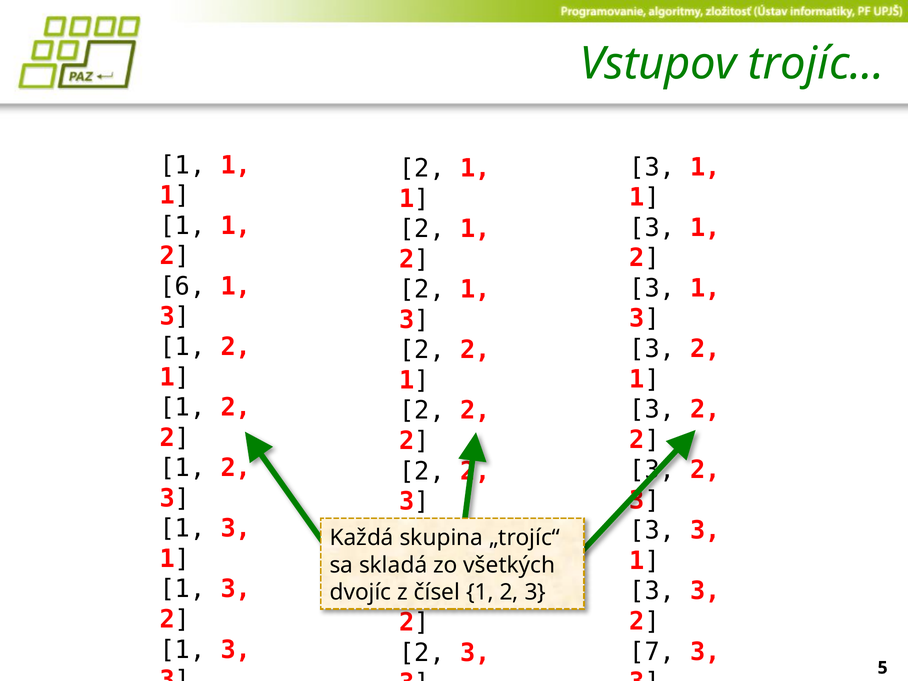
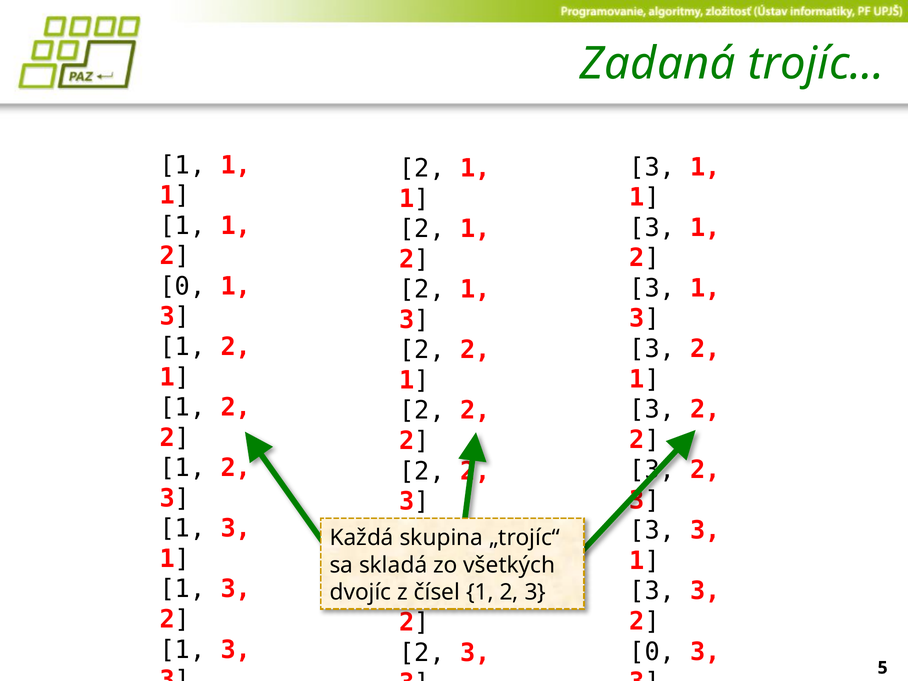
Vstupov: Vstupov -> Zadaná
6 at (182, 286): 6 -> 0
7 at (652, 652): 7 -> 0
